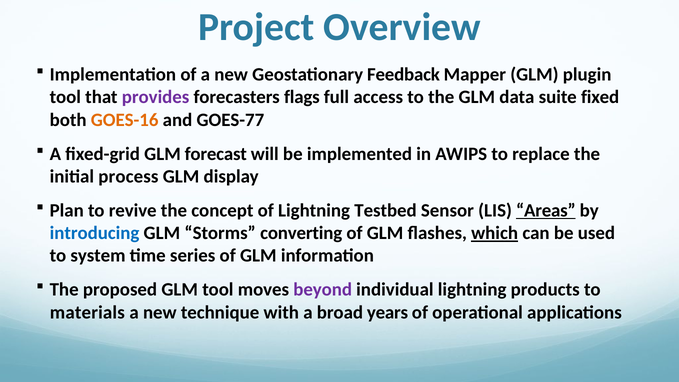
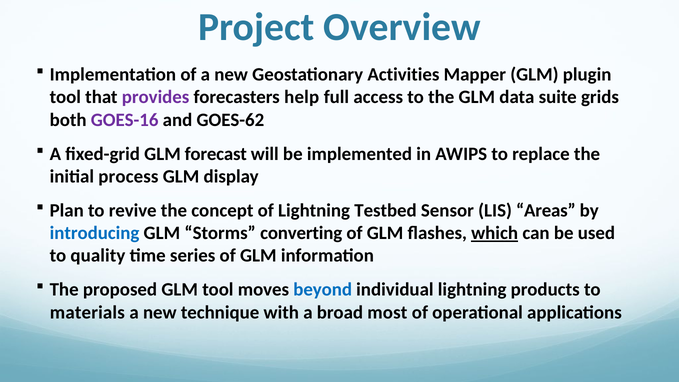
Feedback: Feedback -> Activities
flags: flags -> help
fixed: fixed -> grids
GOES-16 colour: orange -> purple
GOES-77: GOES-77 -> GOES-62
Areas underline: present -> none
system: system -> quality
beyond colour: purple -> blue
years: years -> most
